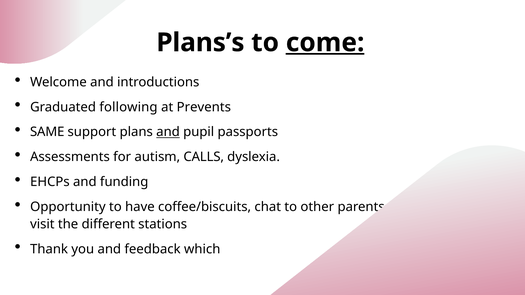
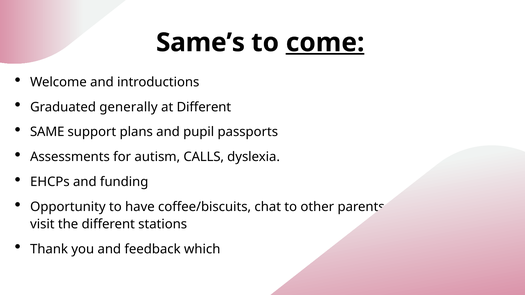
Plans’s: Plans’s -> Same’s
following: following -> generally
at Prevents: Prevents -> Different
and at (168, 132) underline: present -> none
